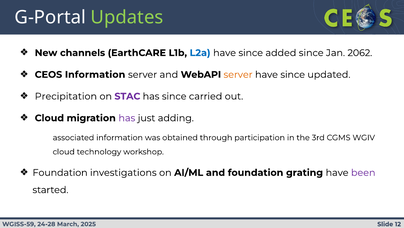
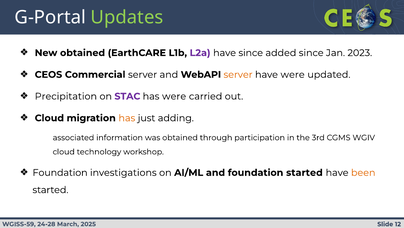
New channels: channels -> obtained
L2a colour: blue -> purple
2062: 2062 -> 2023
CEOS Information: Information -> Commercial
since at (293, 74): since -> were
has since: since -> were
has at (127, 118) colour: purple -> orange
foundation grating: grating -> started
been colour: purple -> orange
